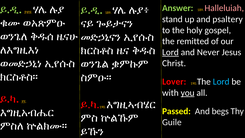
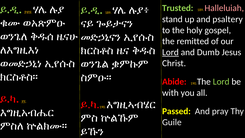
Answer: Answer -> Trusted
Never: Never -> Dumb
Lover: Lover -> Abide
Lord at (221, 82) colour: light blue -> light green
you underline: present -> none
begs: begs -> pray
